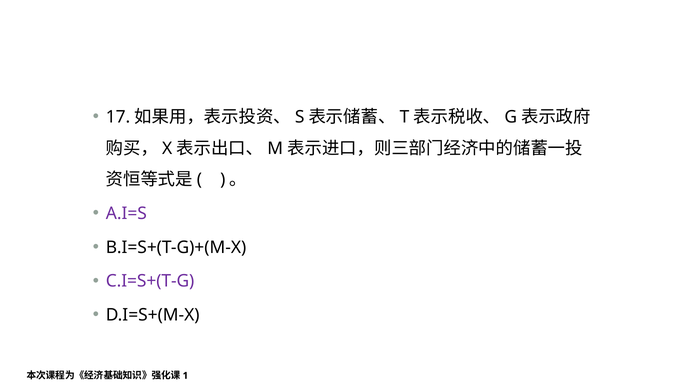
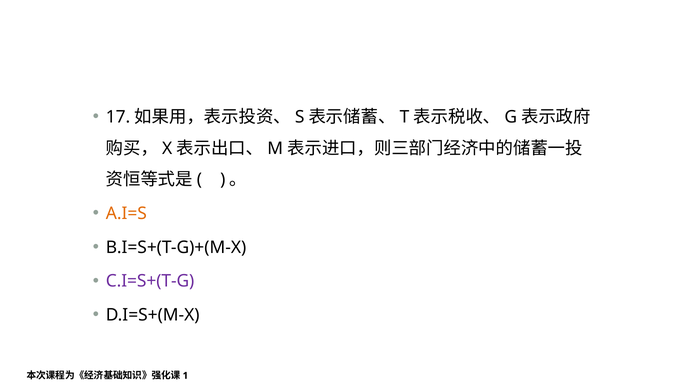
A.I=S colour: purple -> orange
